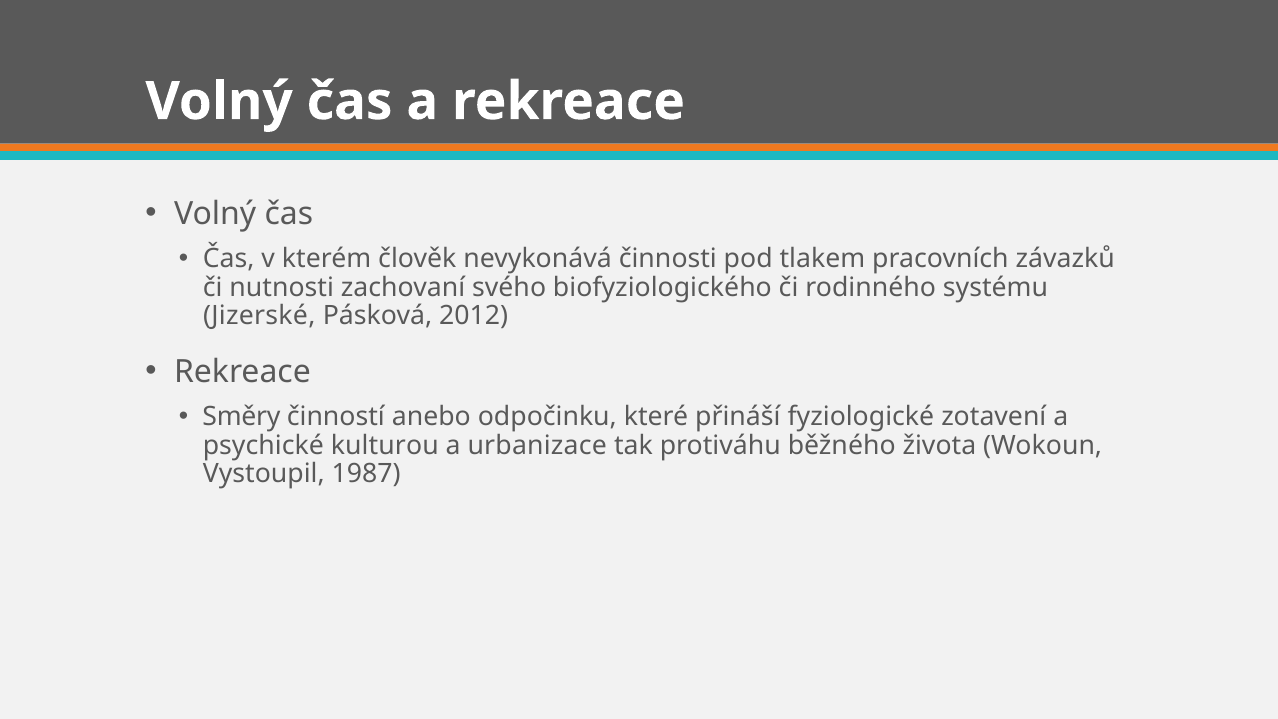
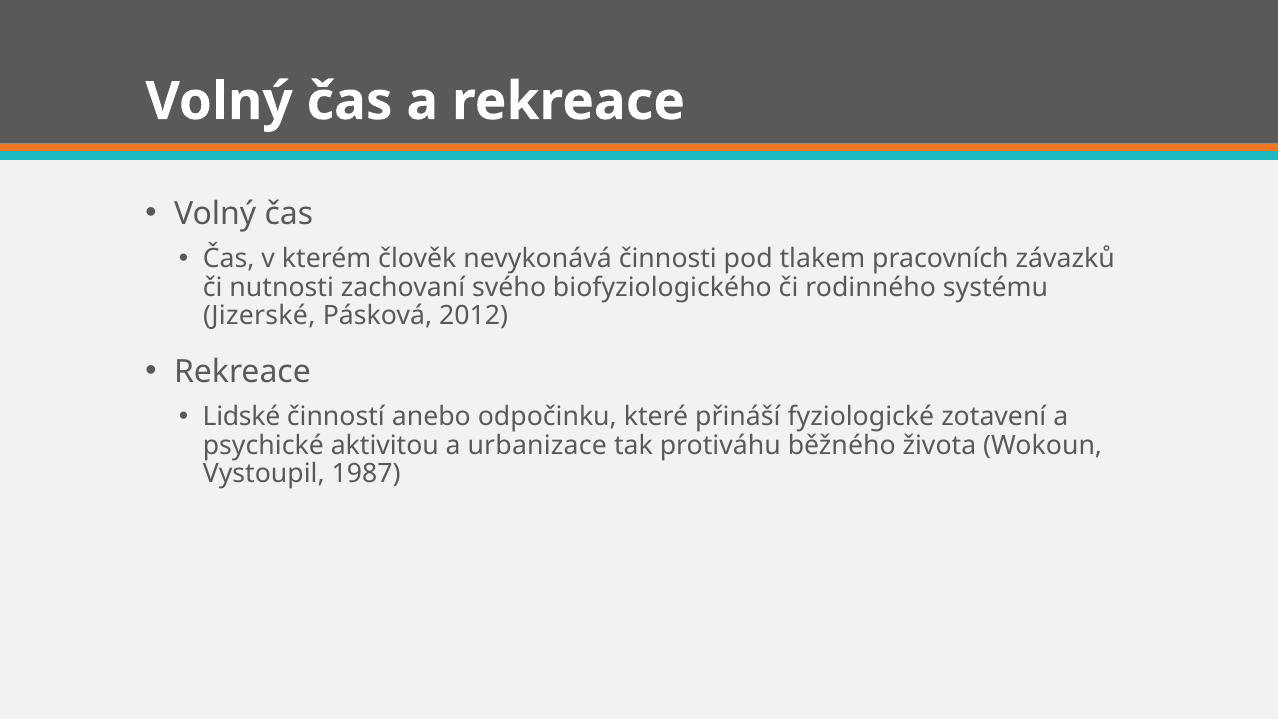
Směry: Směry -> Lidské
kulturou: kulturou -> aktivitou
